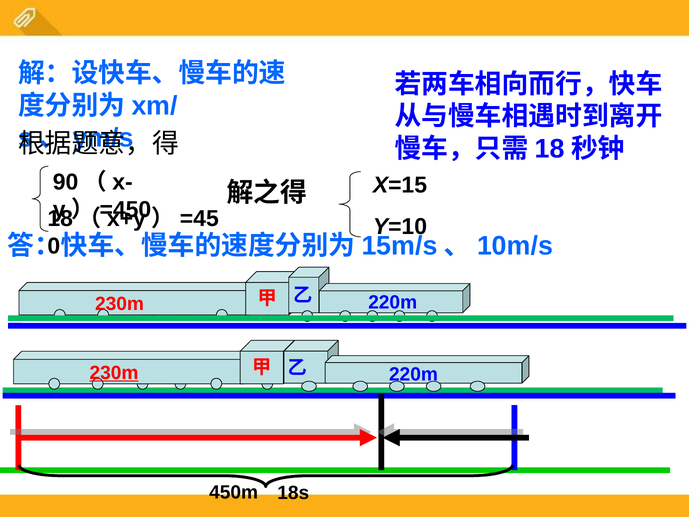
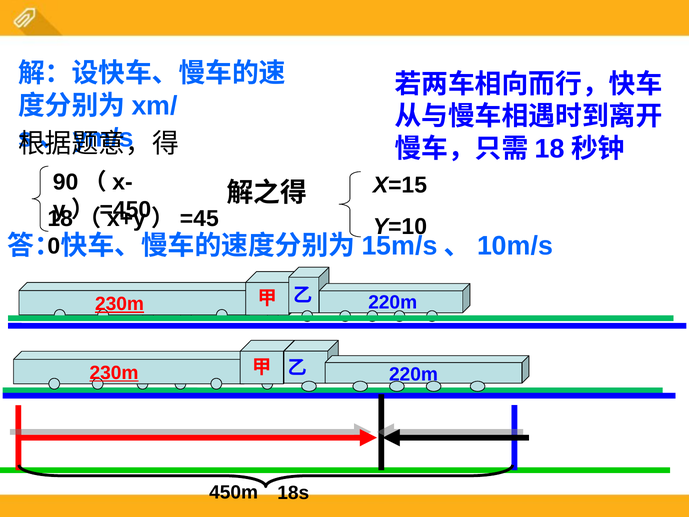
230m at (120, 304) underline: none -> present
